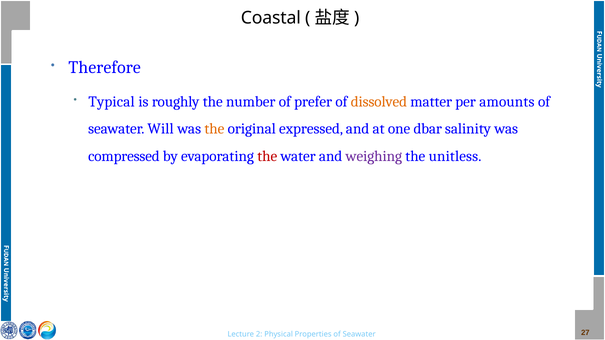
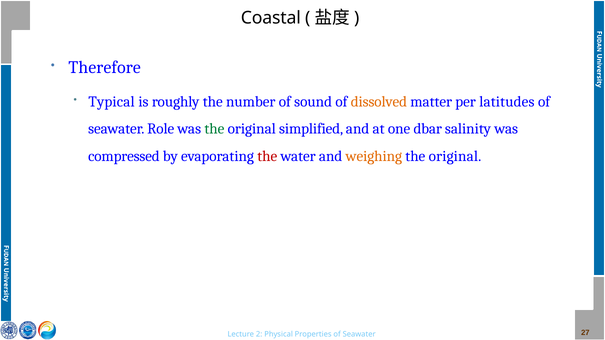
prefer: prefer -> sound
amounts: amounts -> latitudes
Will: Will -> Role
the at (214, 129) colour: orange -> green
expressed: expressed -> simplified
weighing colour: purple -> orange
unitless at (455, 156): unitless -> original
